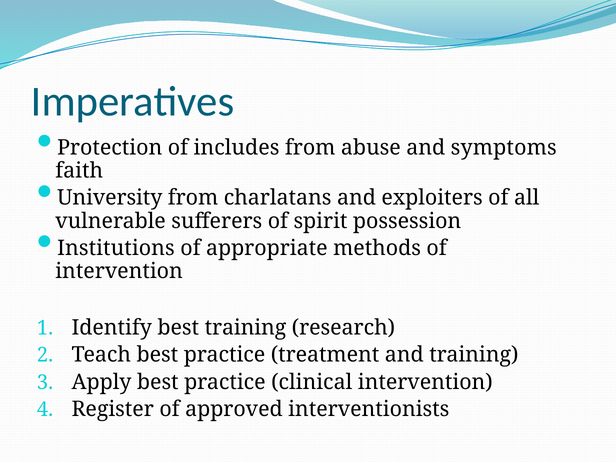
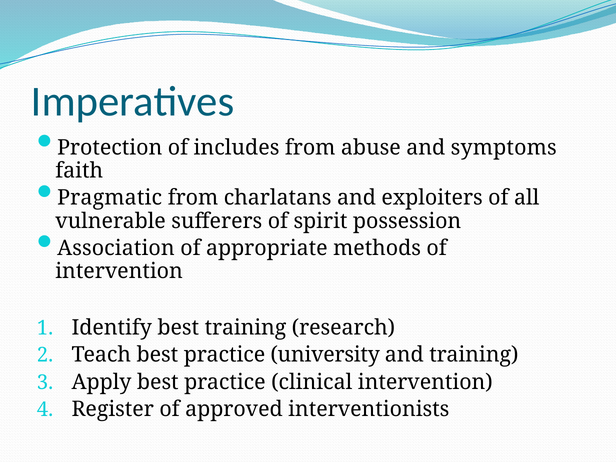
University: University -> Pragmatic
Institutions: Institutions -> Association
treatment: treatment -> university
